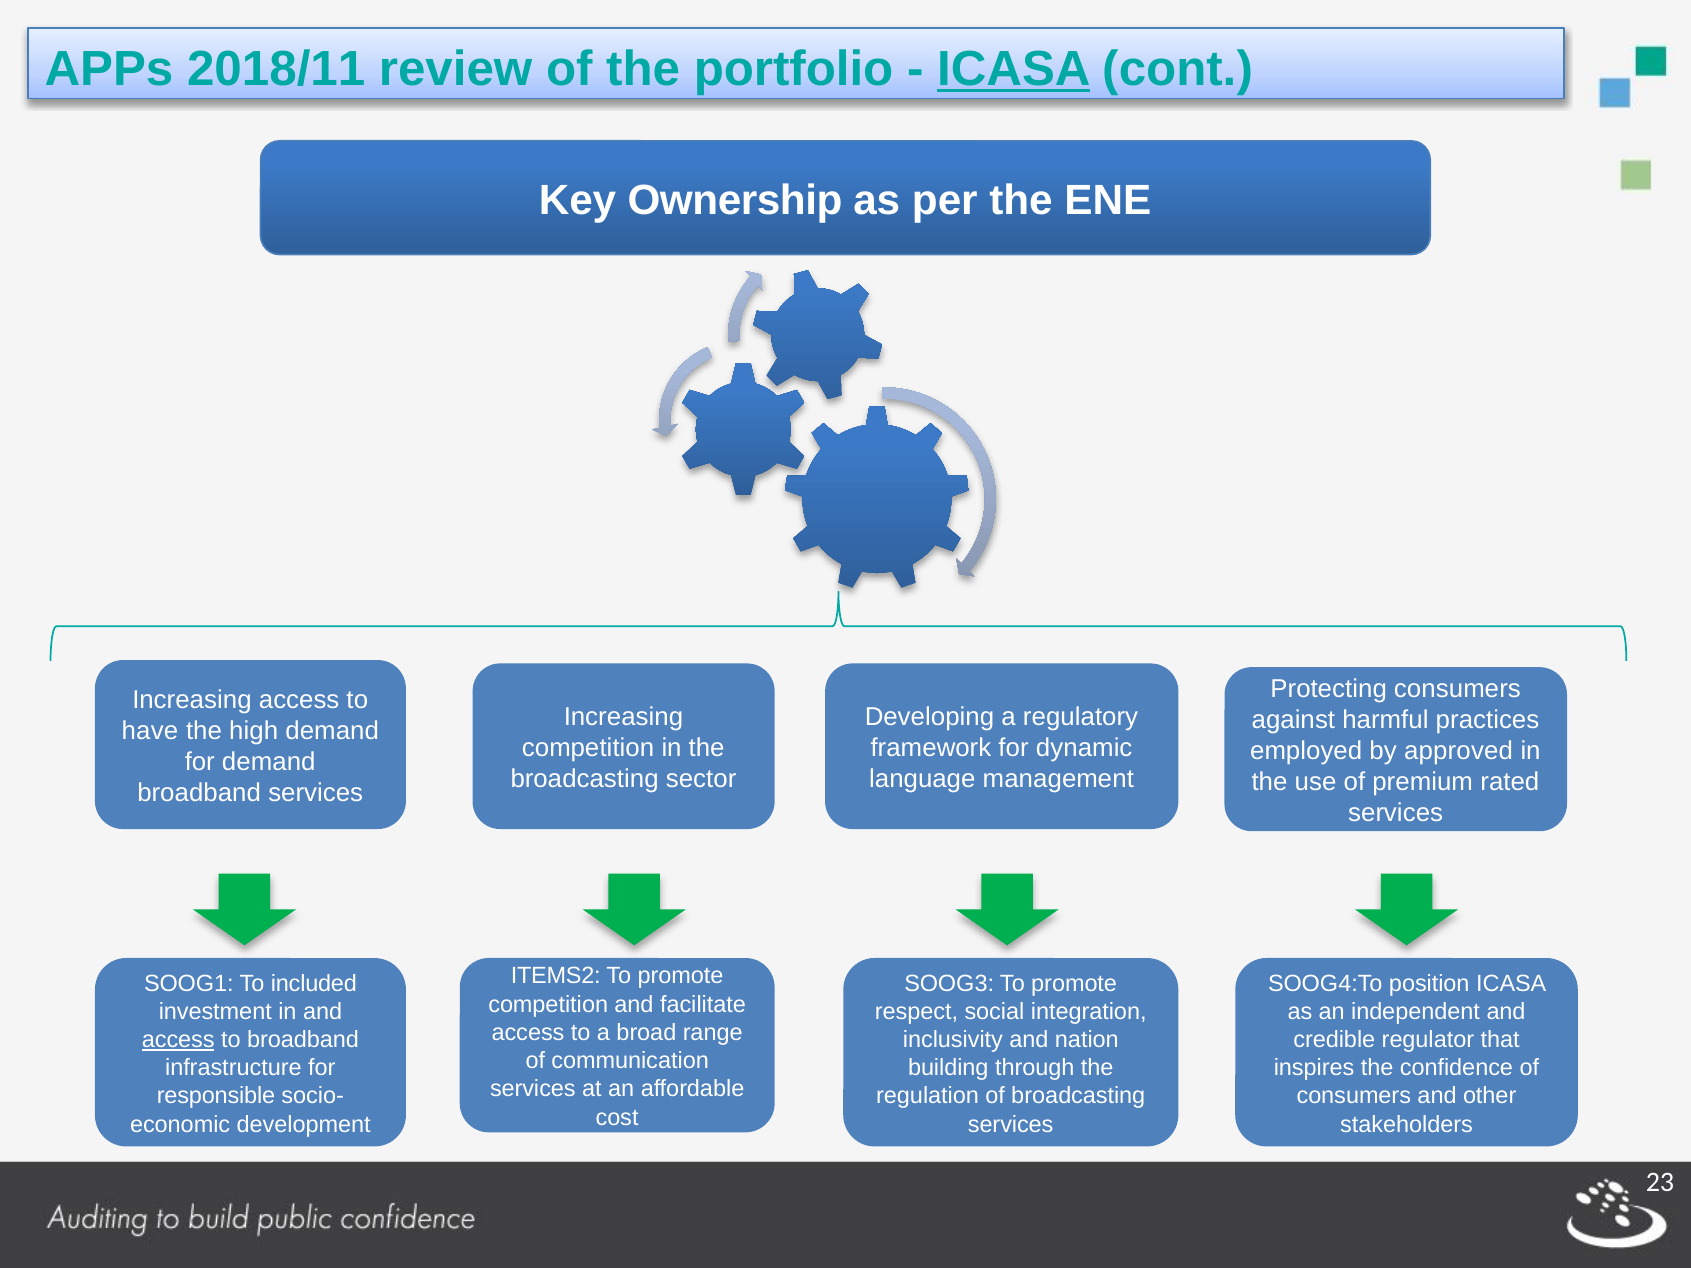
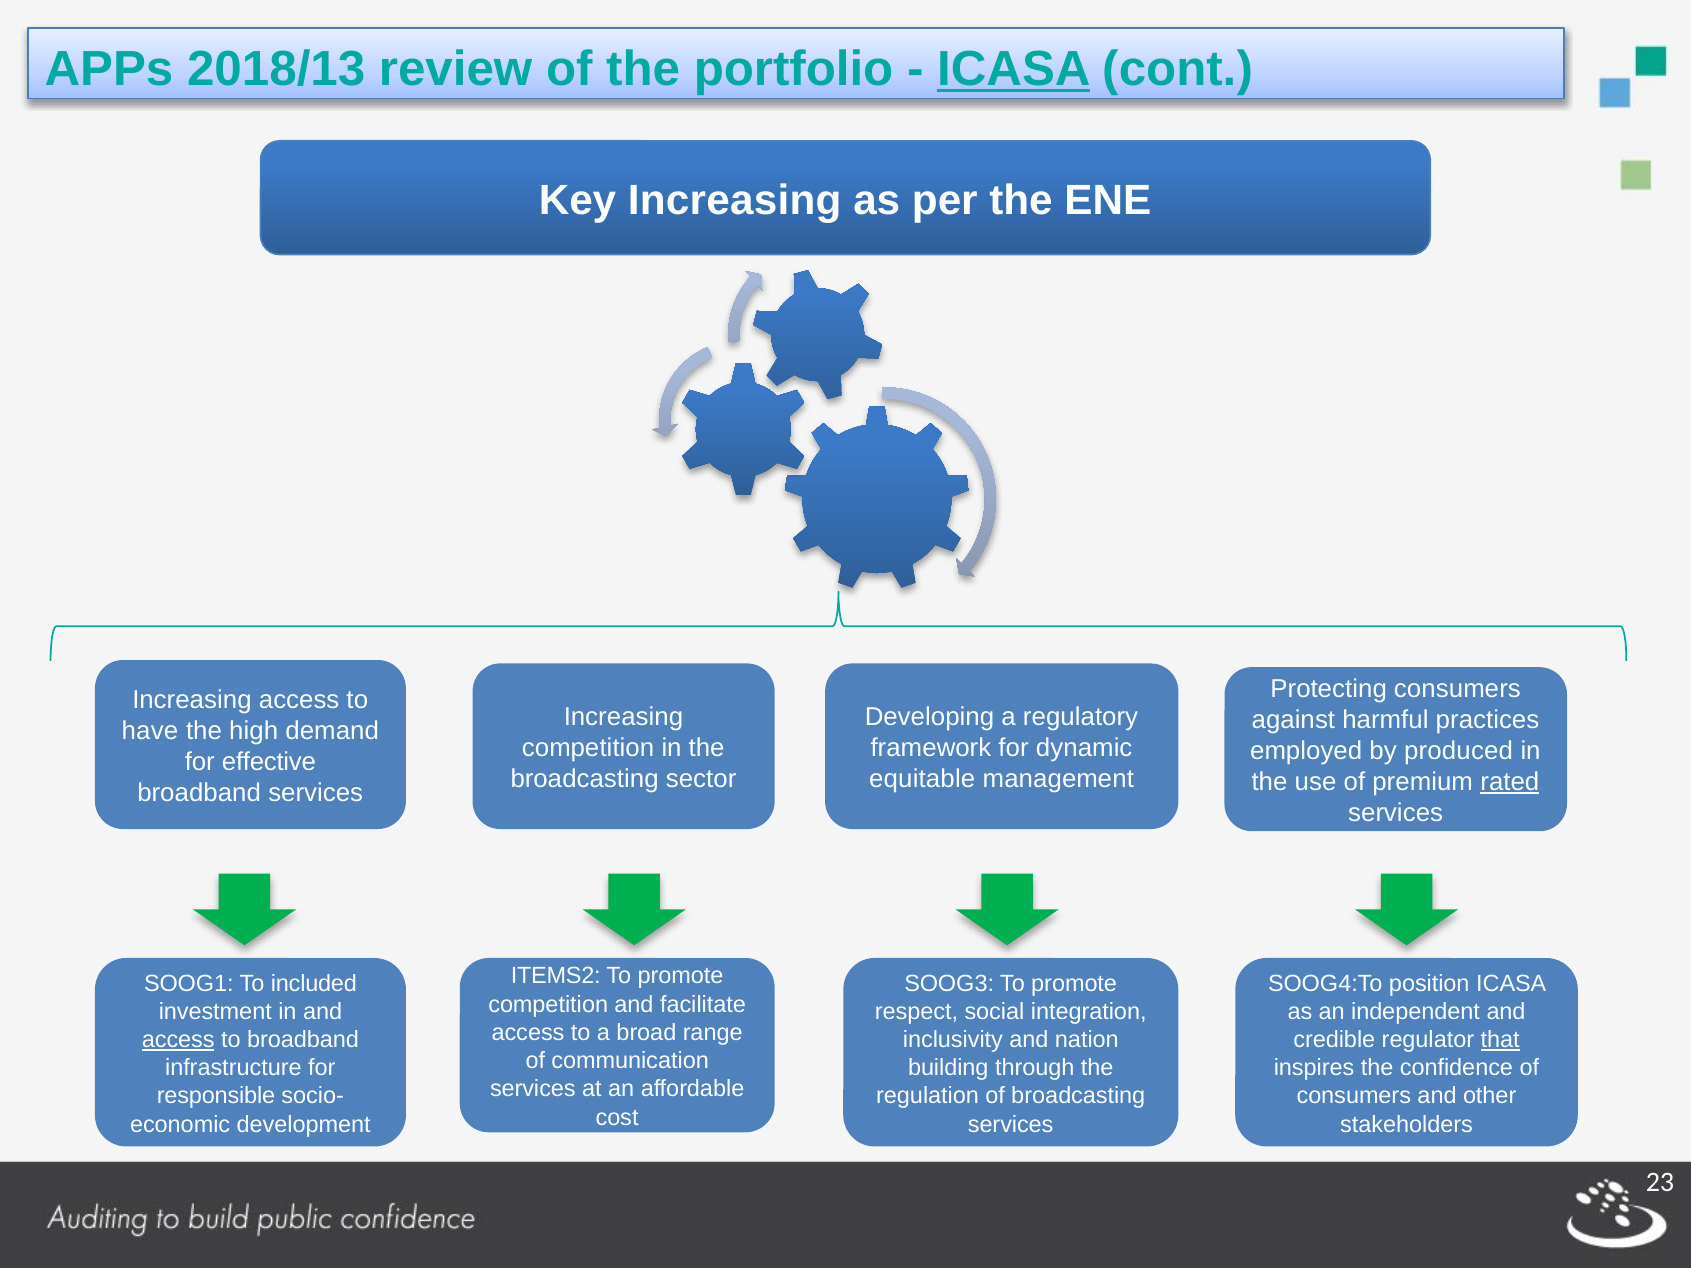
2018/11: 2018/11 -> 2018/13
Key Ownership: Ownership -> Increasing
approved: approved -> produced
for demand: demand -> effective
language: language -> equitable
rated underline: none -> present
that underline: none -> present
